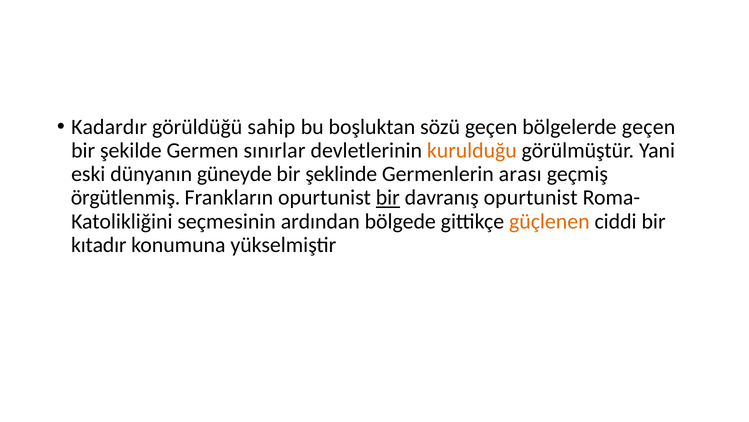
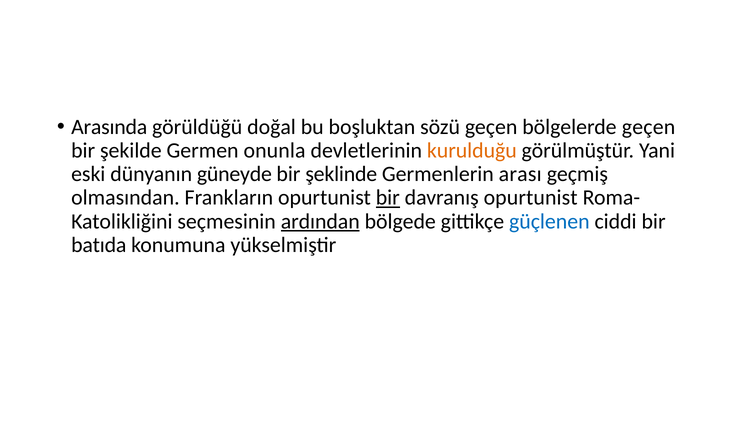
Kadardır: Kadardır -> Arasında
sahip: sahip -> doğal
sınırlar: sınırlar -> onunla
örgütlenmiş: örgütlenmiş -> olmasından
ardından underline: none -> present
güçlenen colour: orange -> blue
kıtadır: kıtadır -> batıda
